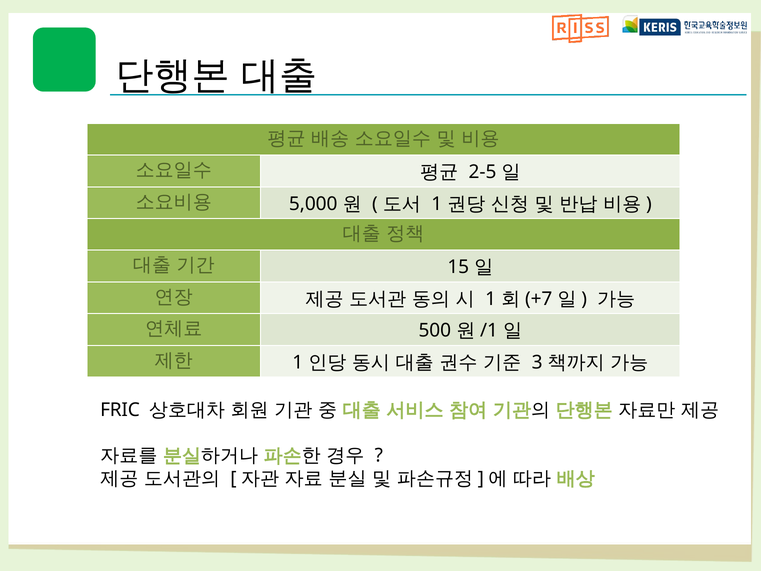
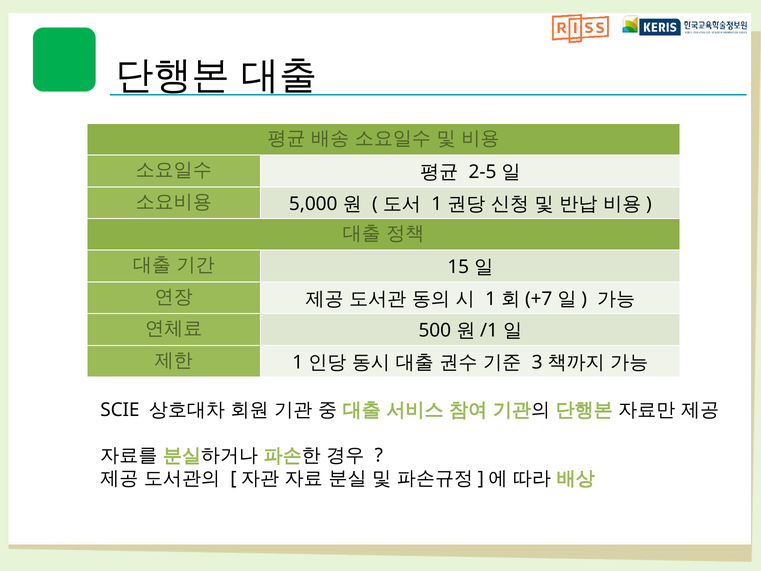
FRIC: FRIC -> SCIE
